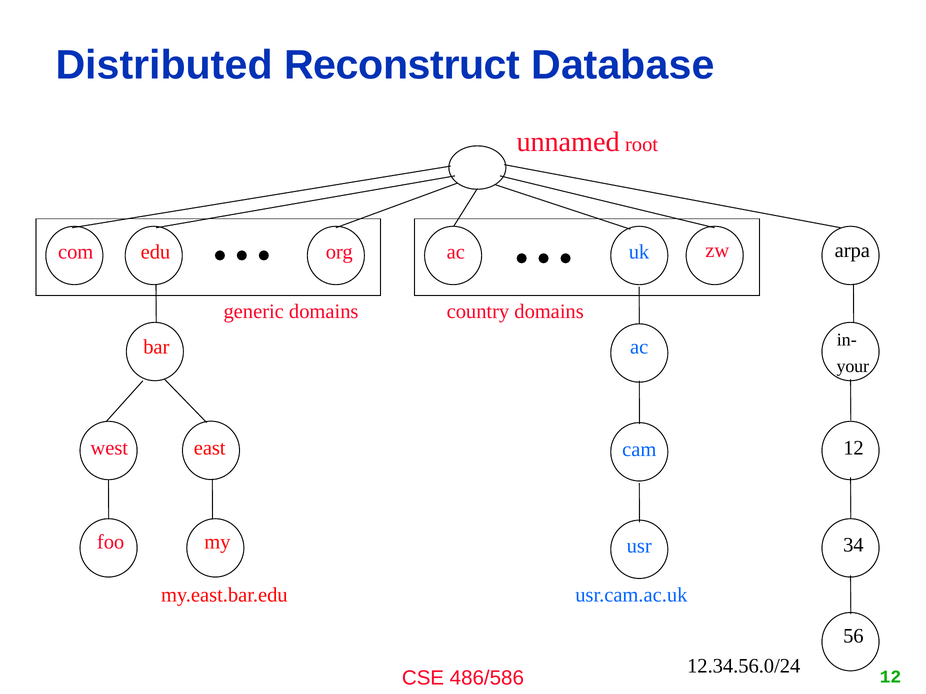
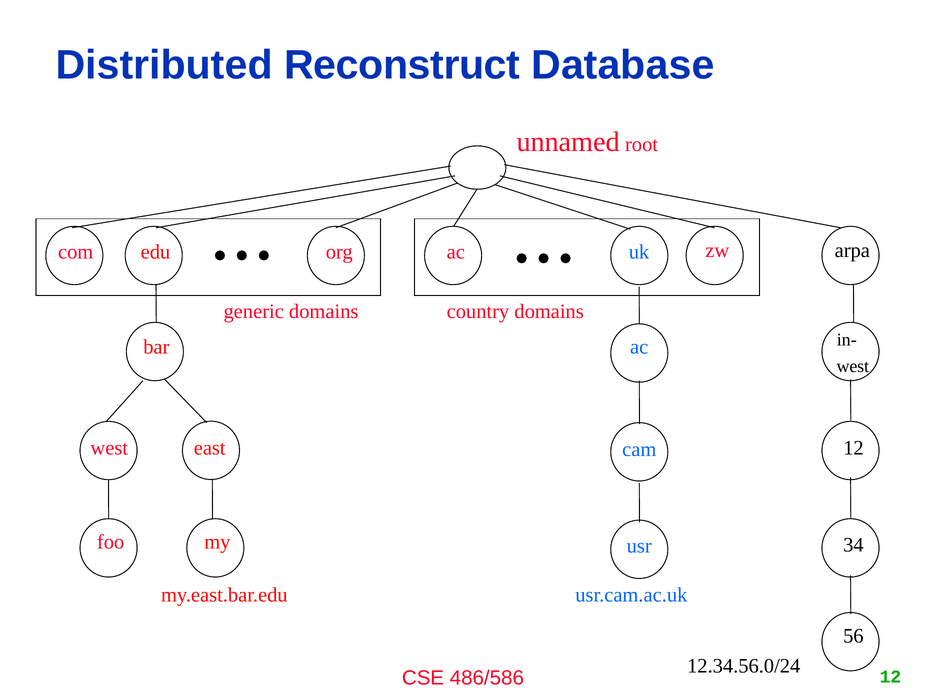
your at (853, 366): your -> west
